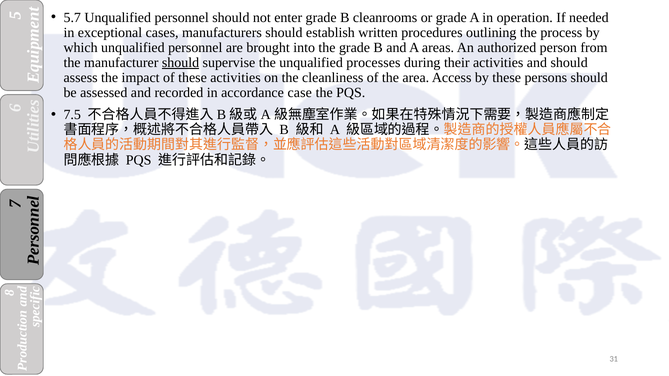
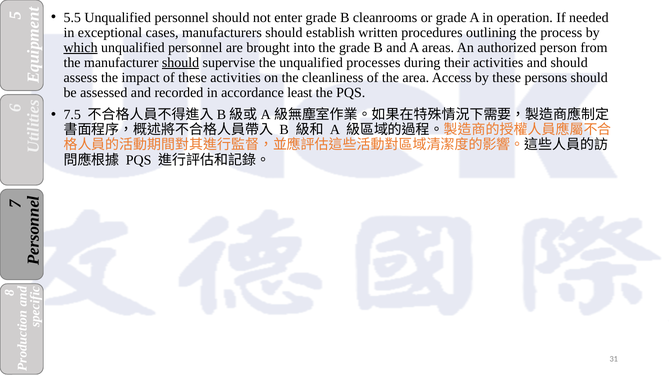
5.7: 5.7 -> 5.5
which underline: none -> present
case: case -> least
